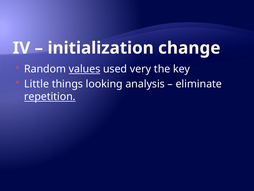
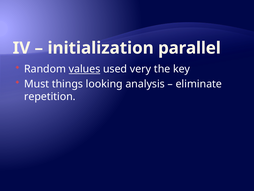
change: change -> parallel
Little: Little -> Must
repetition underline: present -> none
